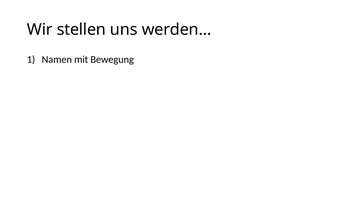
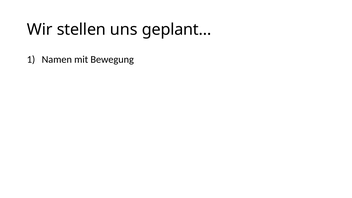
werden…: werden… -> geplant…
